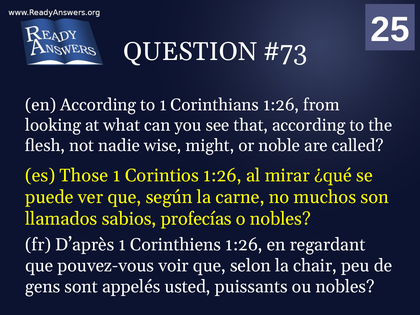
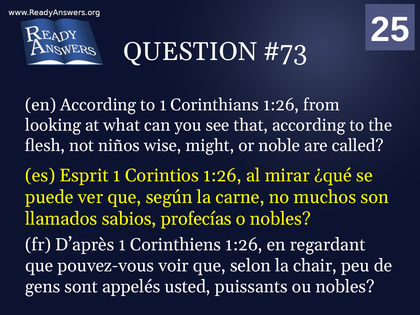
nadie: nadie -> niños
Those: Those -> Esprit
